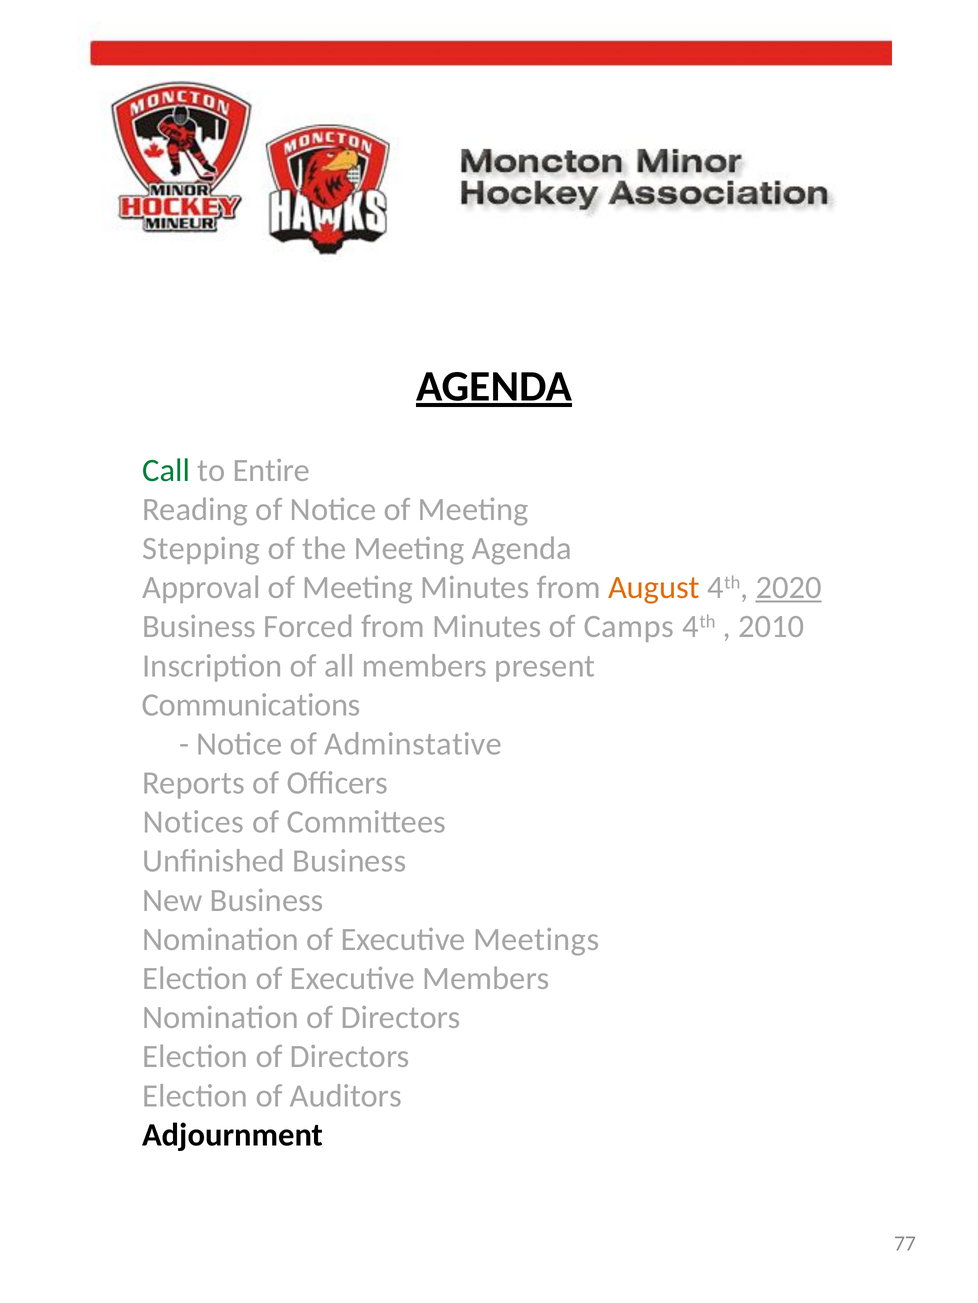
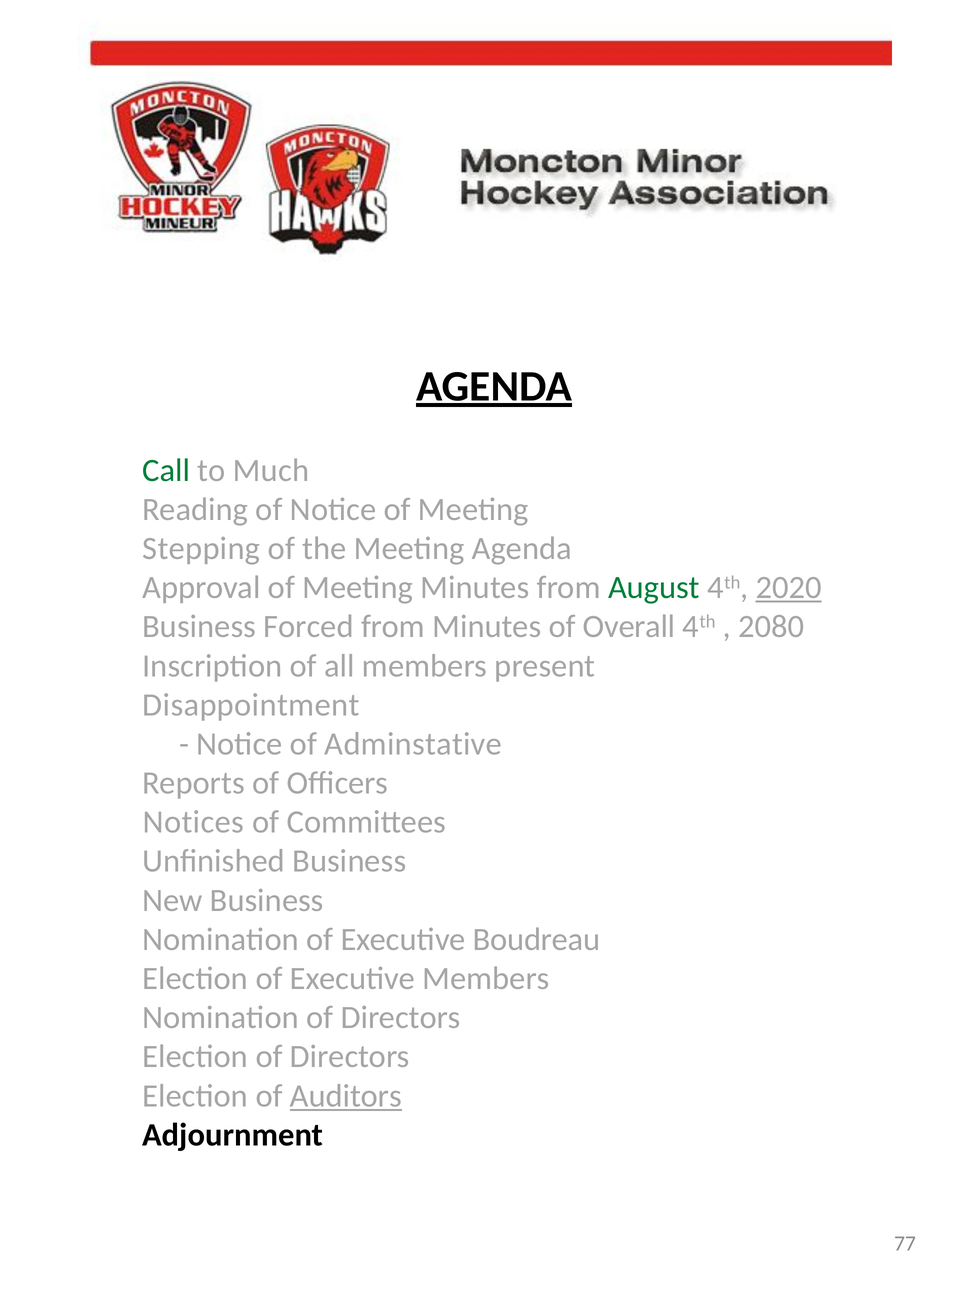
Entire: Entire -> Much
August colour: orange -> green
Camps: Camps -> Overall
2010: 2010 -> 2080
Communications: Communications -> Disappointment
Meetings: Meetings -> Boudreau
Auditors underline: none -> present
